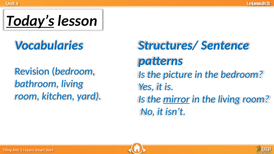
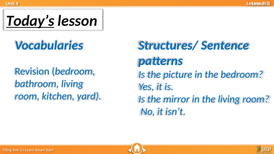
mirror underline: present -> none
